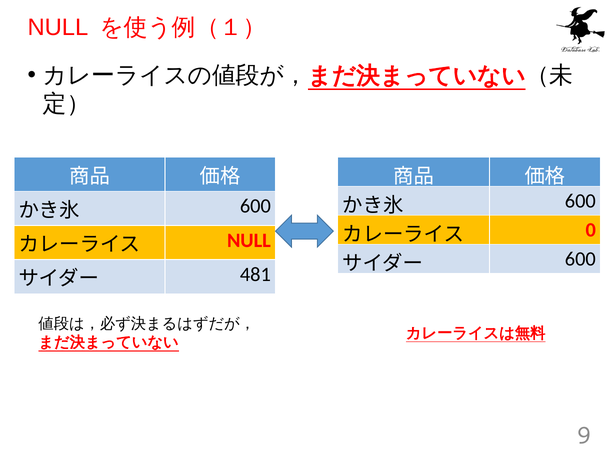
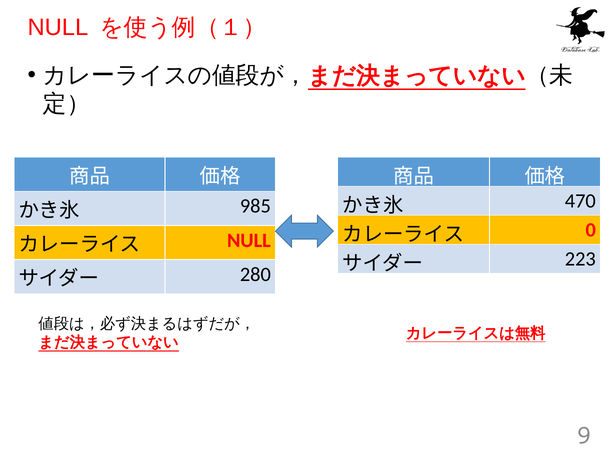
600 at (580, 201): 600 -> 470
600 at (255, 206): 600 -> 985
600 at (580, 259): 600 -> 223
481: 481 -> 280
